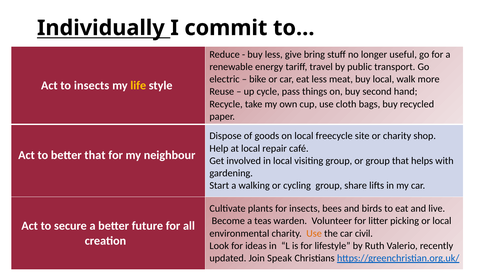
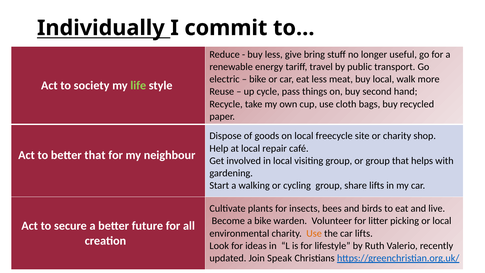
to insects: insects -> society
life colour: yellow -> light green
a teas: teas -> bike
car civil: civil -> lifts
